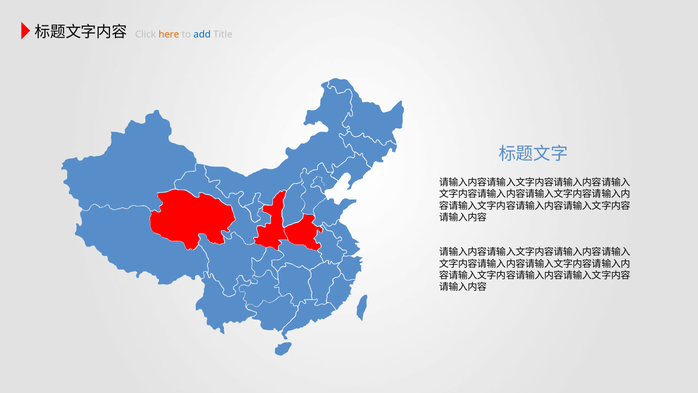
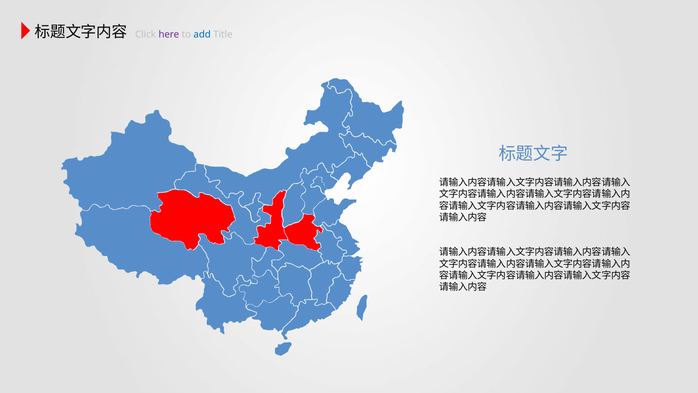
here colour: orange -> purple
